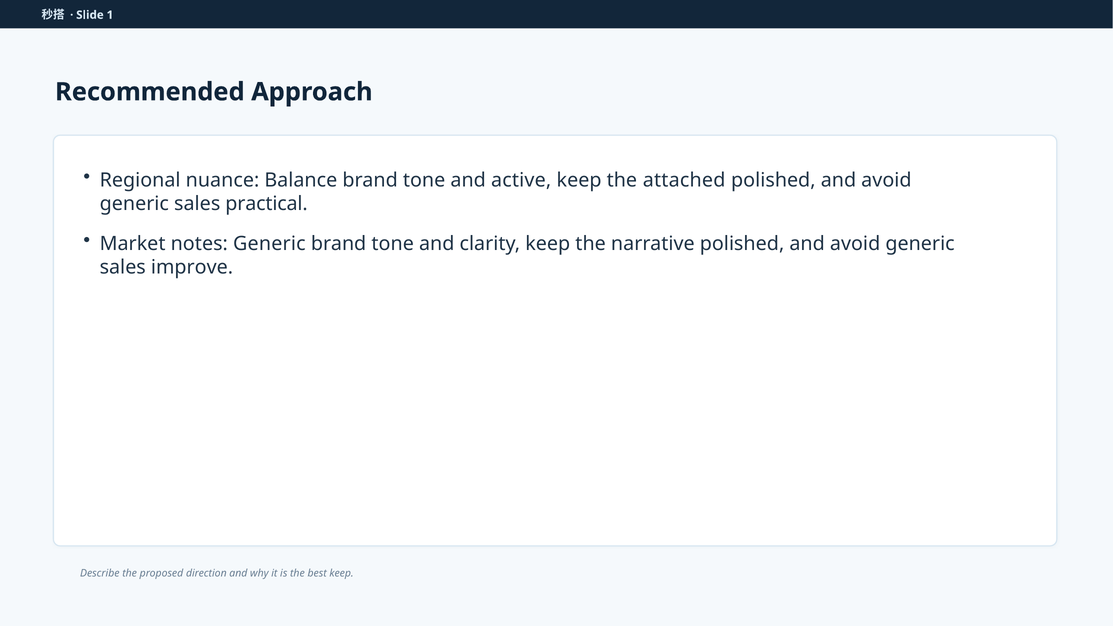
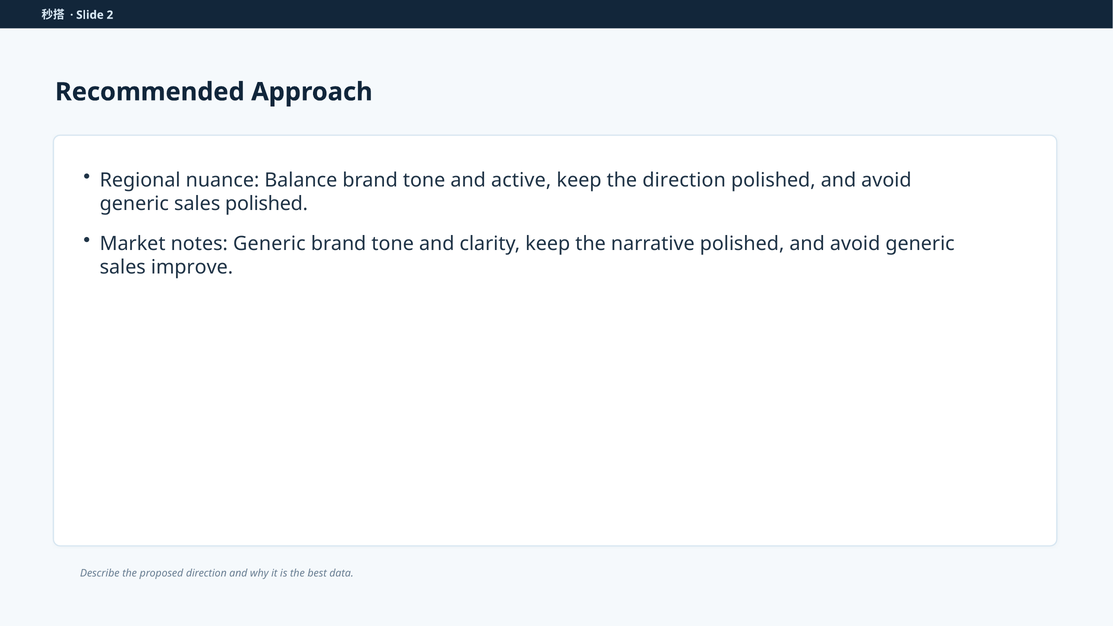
1: 1 -> 2
the attached: attached -> direction
sales practical: practical -> polished
best keep: keep -> data
